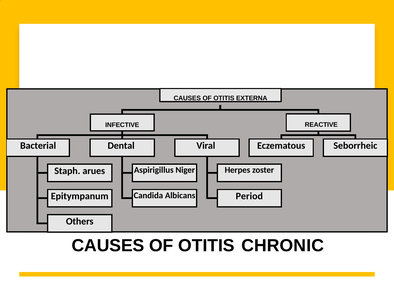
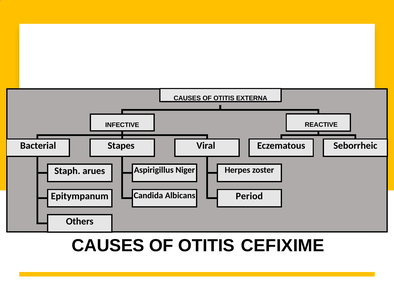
Dental: Dental -> Stapes
CHRONIC: CHRONIC -> CEFIXIME
